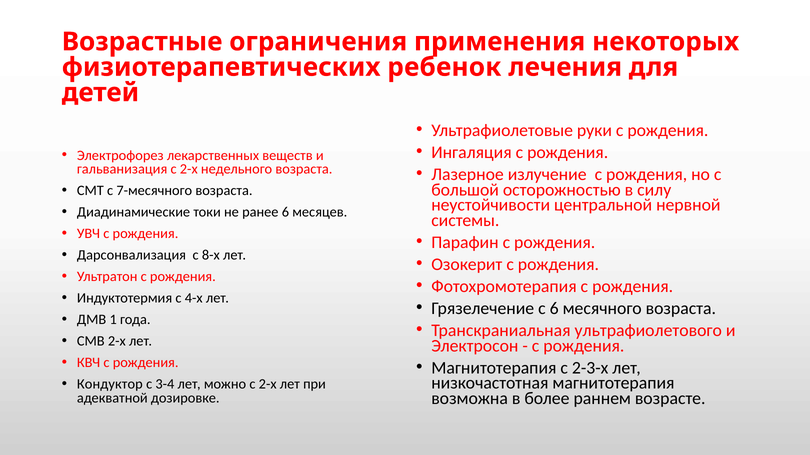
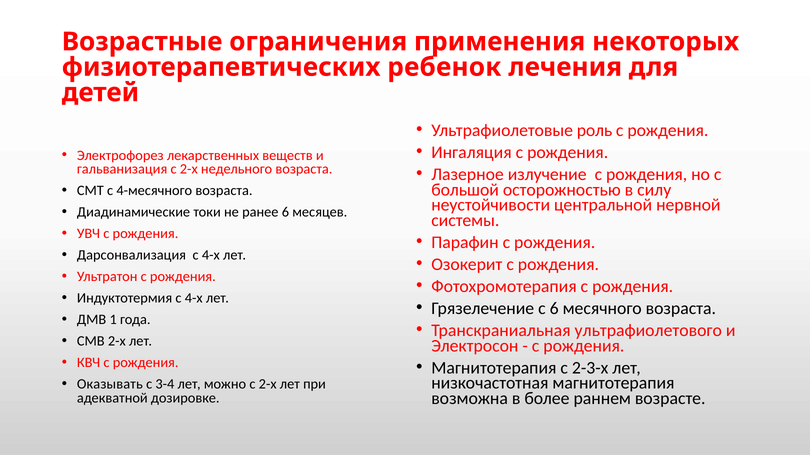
руки: руки -> роль
7-месячного: 7-месячного -> 4-месячного
Дарсонвализация с 8-х: 8-х -> 4-х
Кондуктор: Кондуктор -> Оказывать
